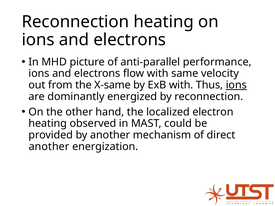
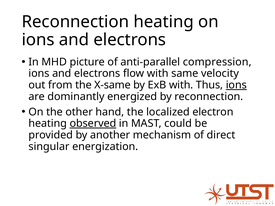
performance: performance -> compression
observed underline: none -> present
another at (49, 147): another -> singular
